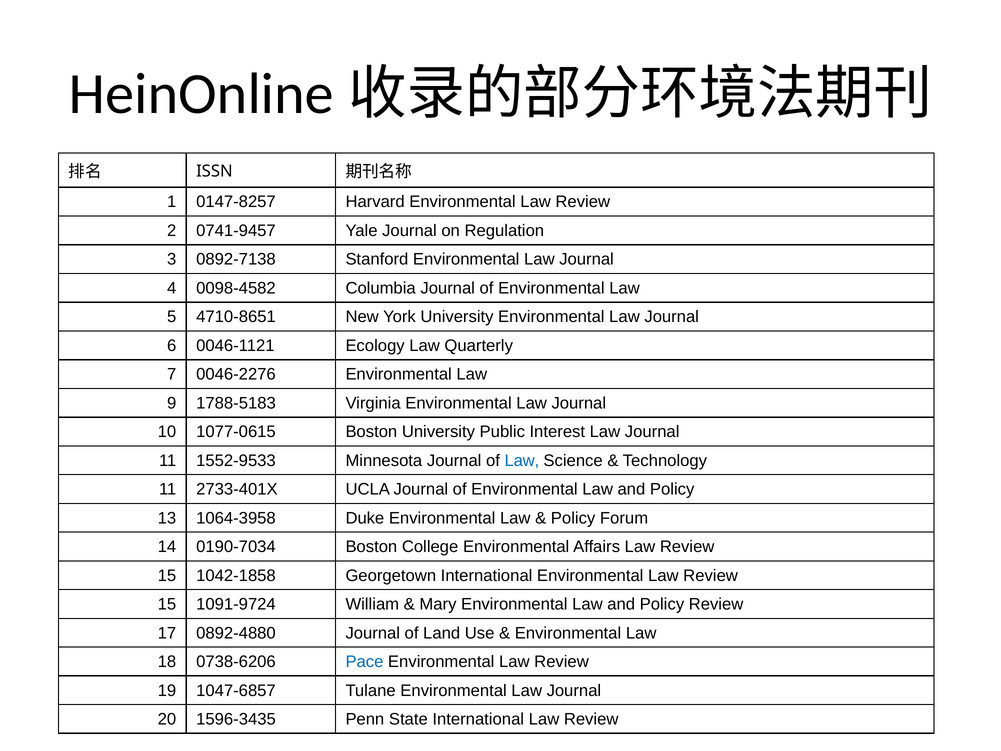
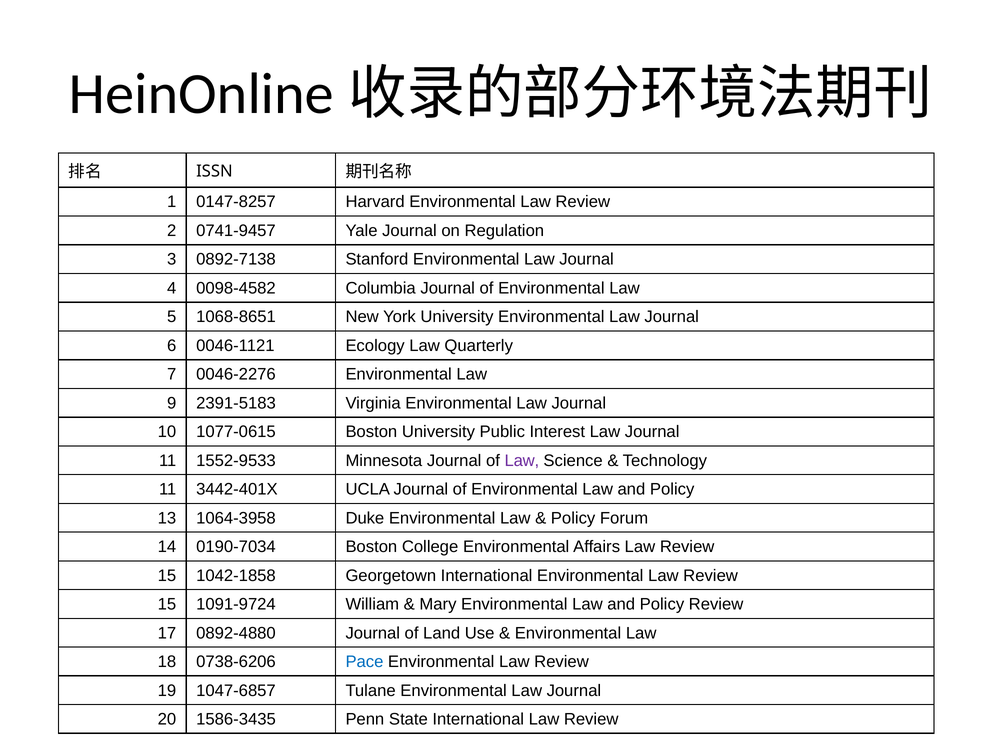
4710-8651: 4710-8651 -> 1068-8651
1788-5183: 1788-5183 -> 2391-5183
Law at (522, 460) colour: blue -> purple
2733-401X: 2733-401X -> 3442-401X
1596-3435: 1596-3435 -> 1586-3435
